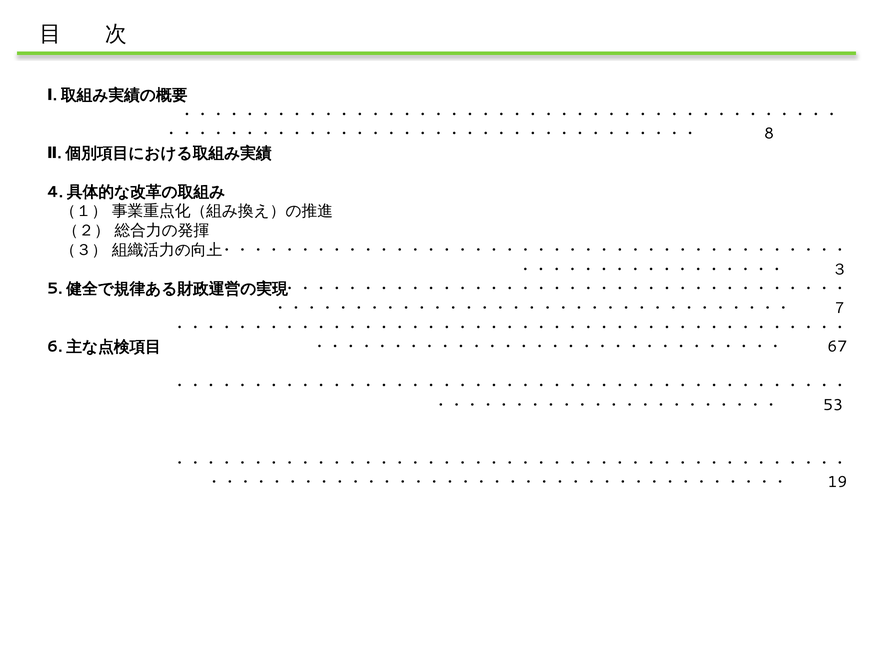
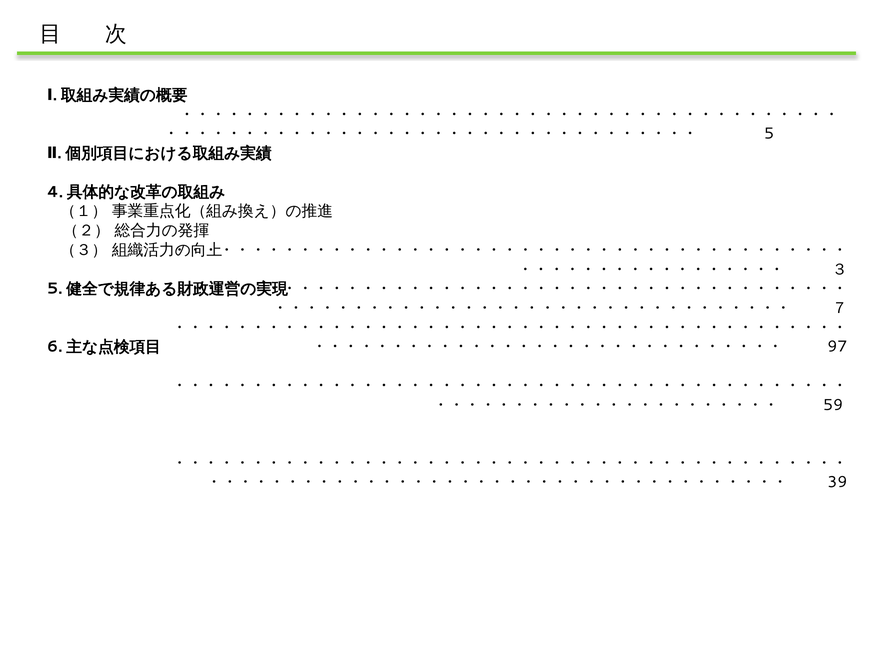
8: 8 -> 5
67: 67 -> 97
53: 53 -> 59
19: 19 -> 39
